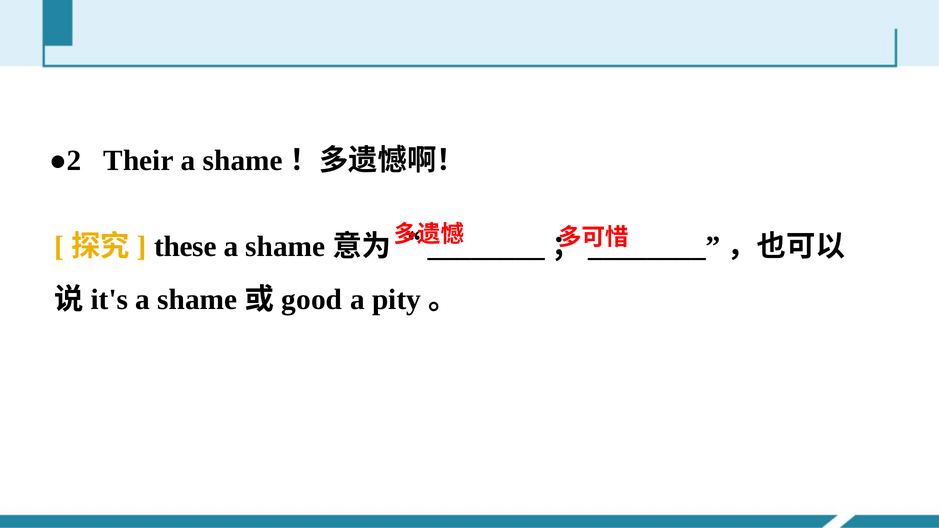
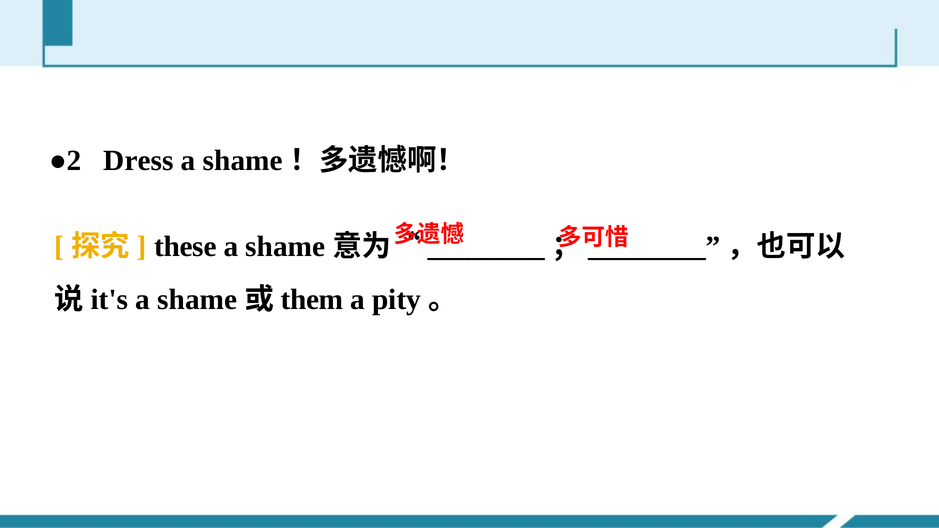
Their: Their -> Dress
good: good -> them
